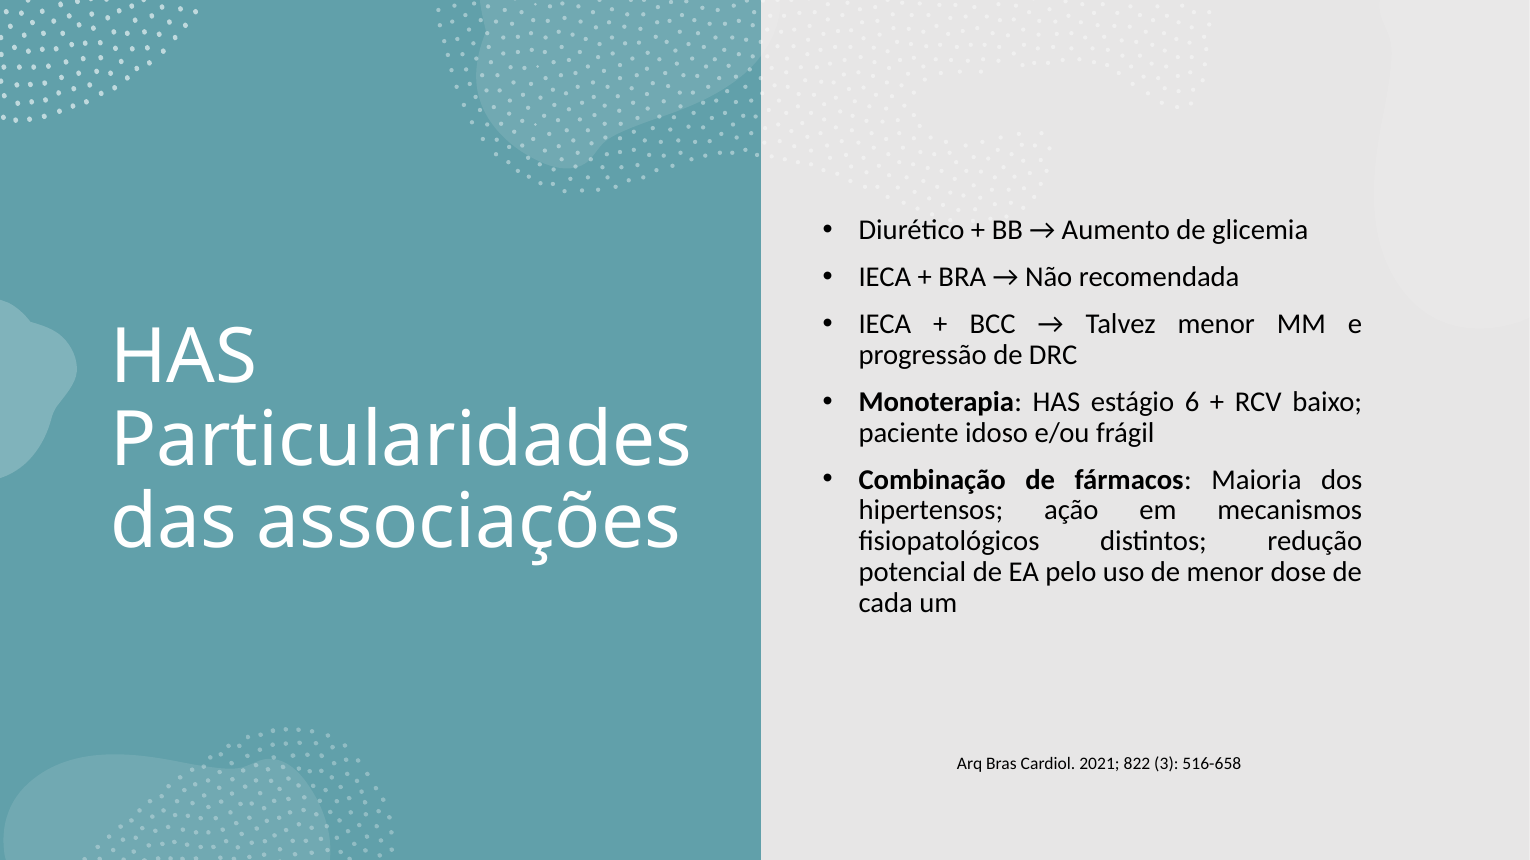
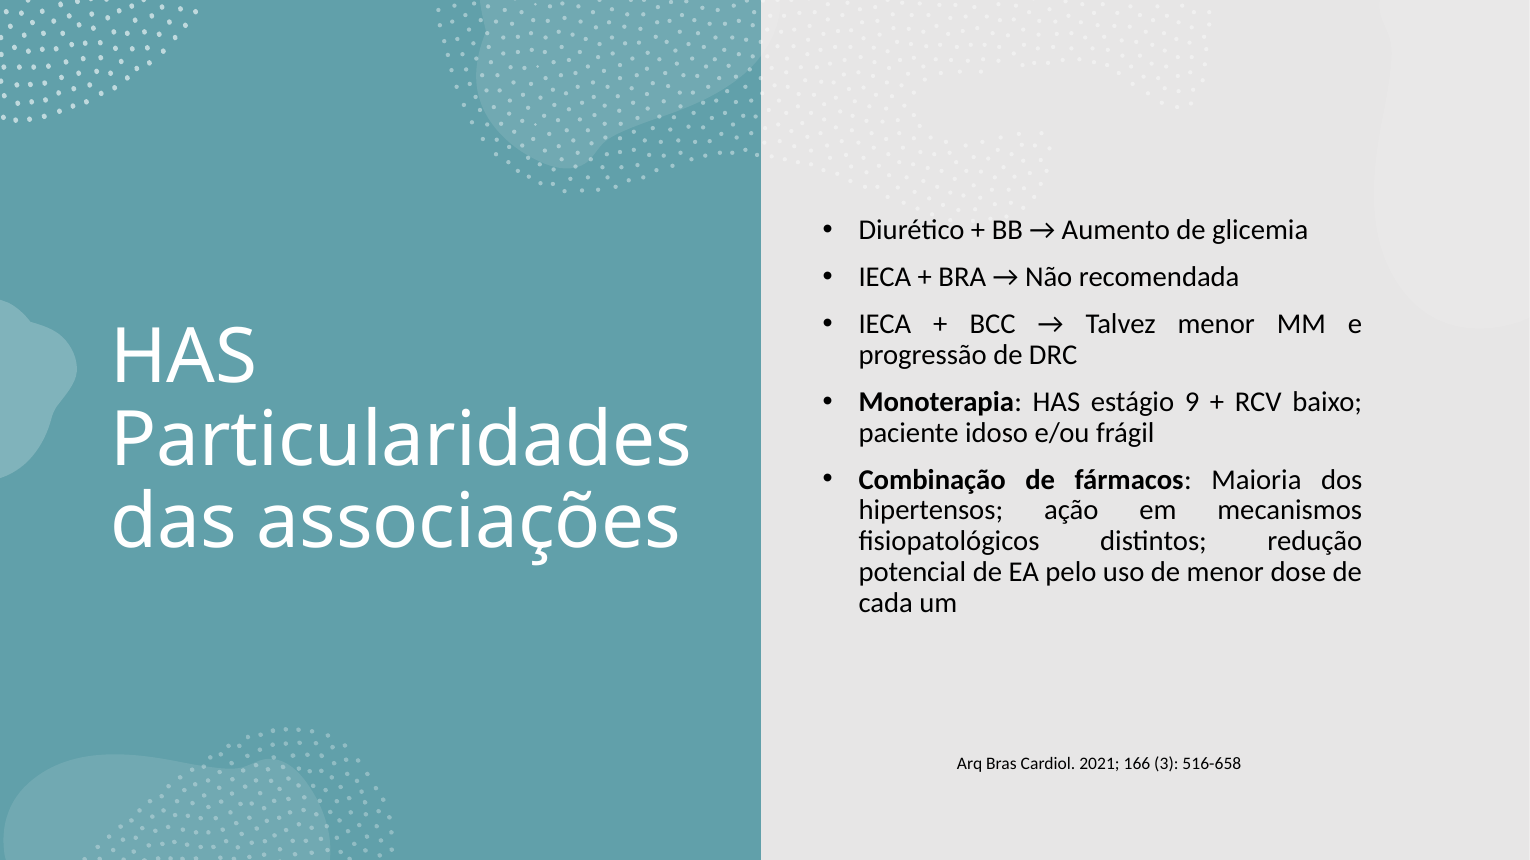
6: 6 -> 9
822: 822 -> 166
